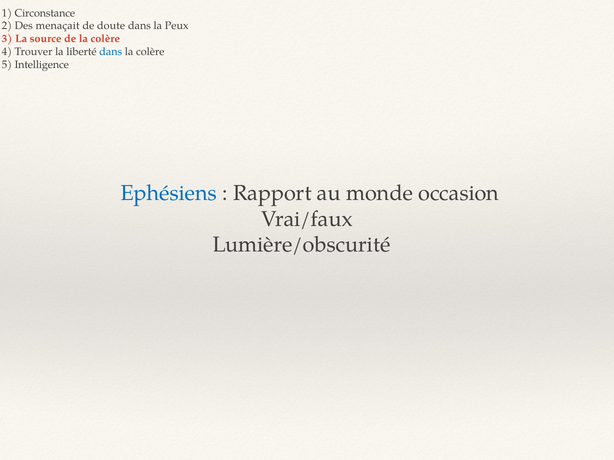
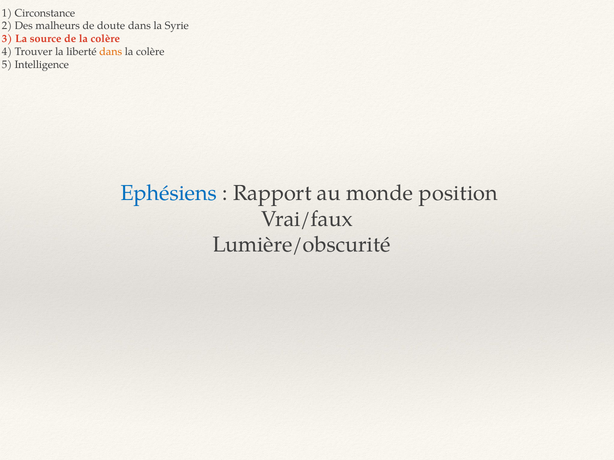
menaçait: menaçait -> malheurs
Peux: Peux -> Syrie
dans at (111, 52) colour: blue -> orange
occasion: occasion -> position
